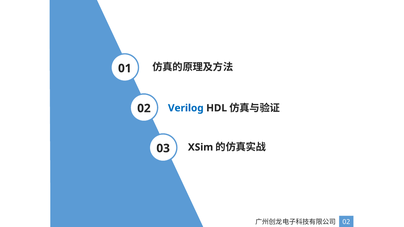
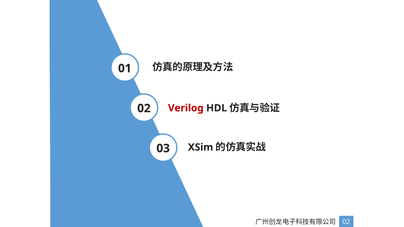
Verilog colour: blue -> red
